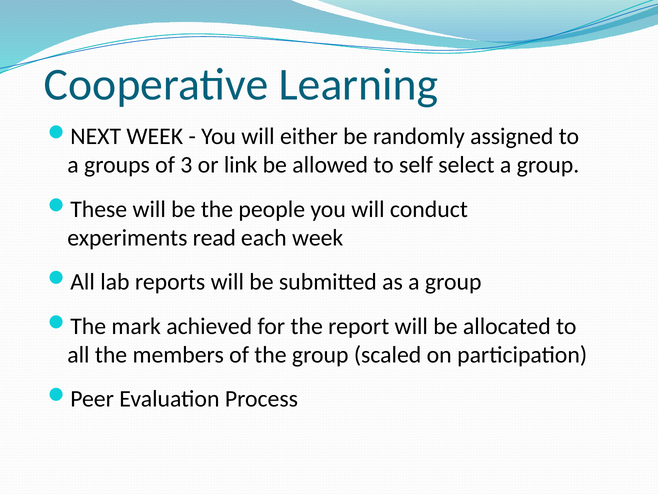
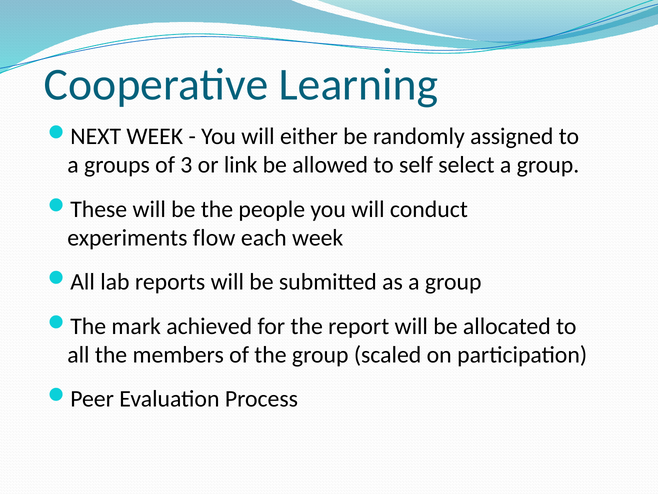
read: read -> flow
